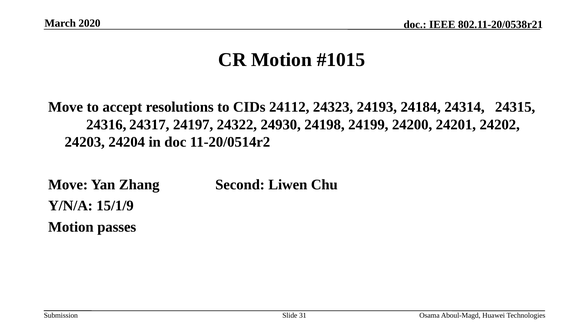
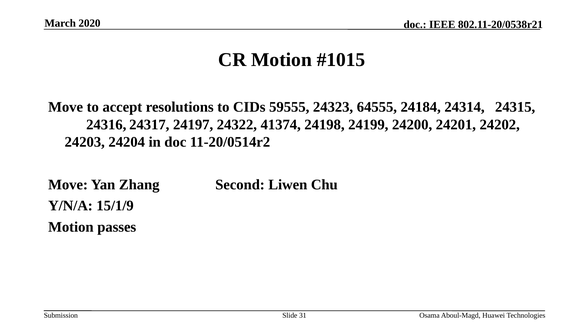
24112: 24112 -> 59555
24193: 24193 -> 64555
24930: 24930 -> 41374
